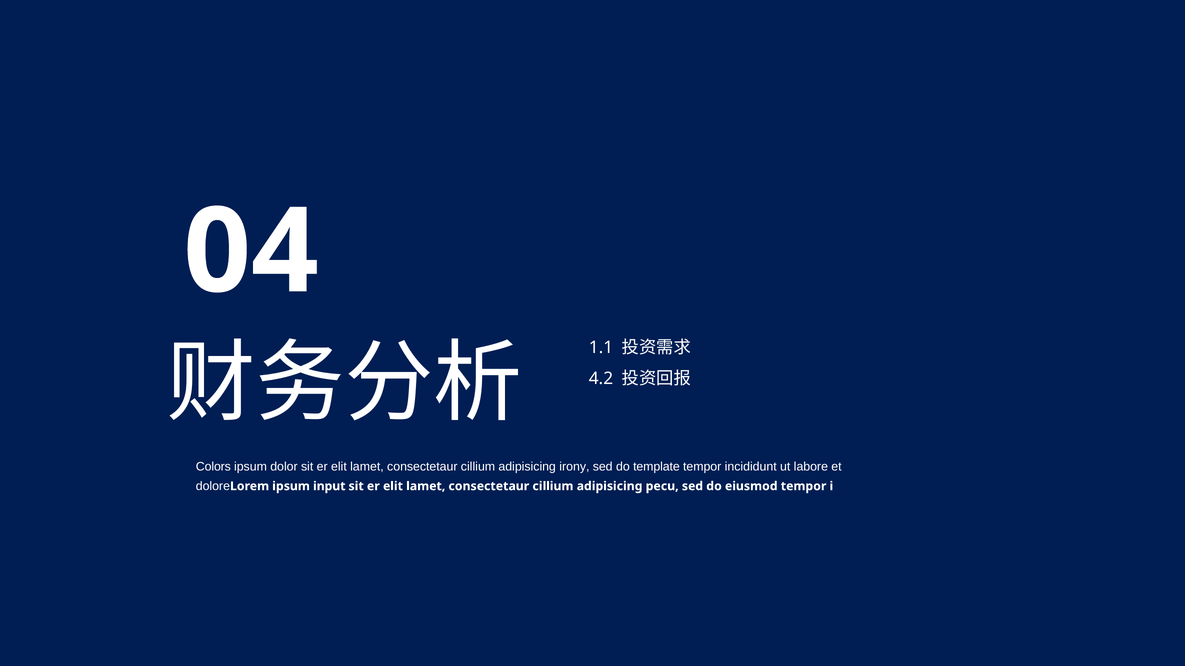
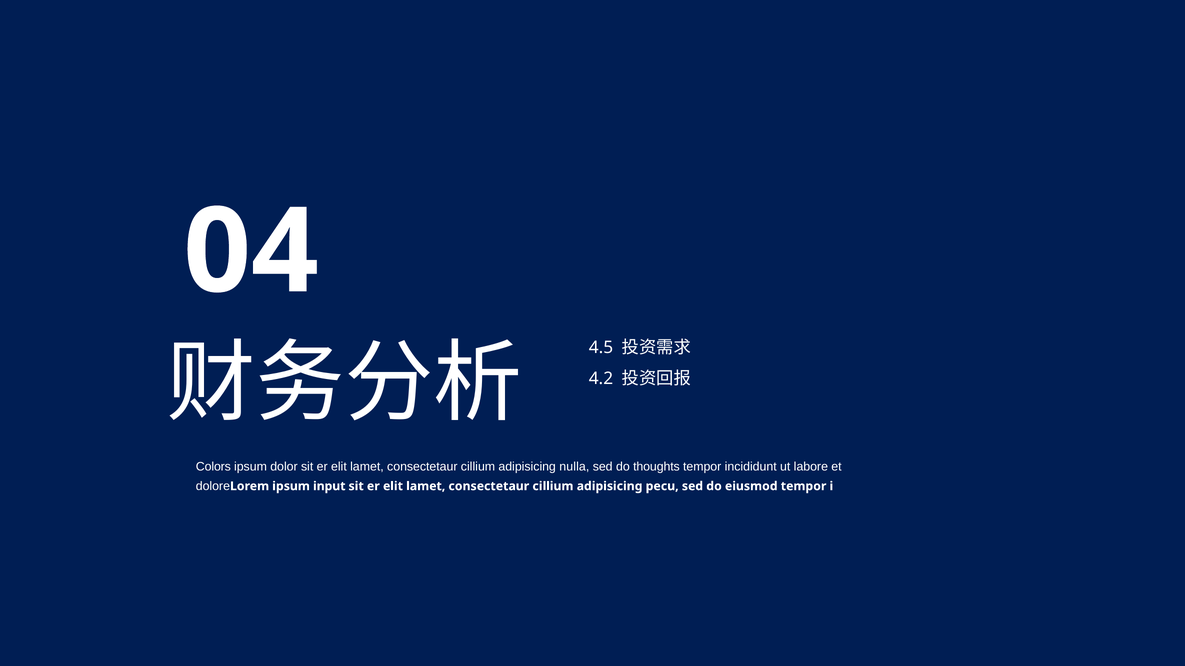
1.1: 1.1 -> 4.5
irony: irony -> nulla
template: template -> thoughts
